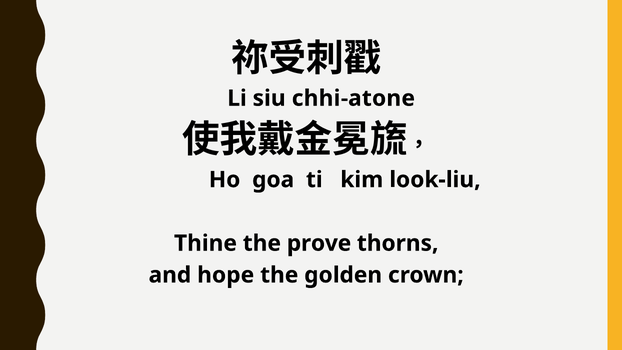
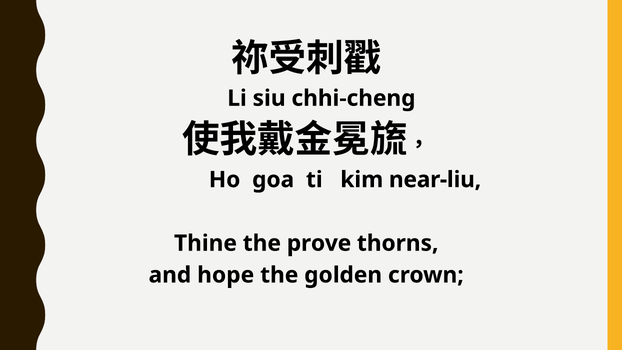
chhi-atone: chhi-atone -> chhi-cheng
look-liu: look-liu -> near-liu
